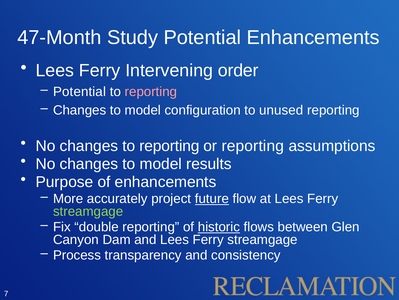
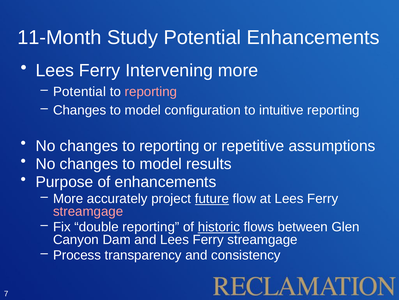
47-Month: 47-Month -> 11-Month
Intervening order: order -> more
unused: unused -> intuitive
or reporting: reporting -> repetitive
streamgage at (88, 211) colour: light green -> pink
